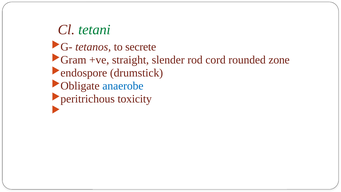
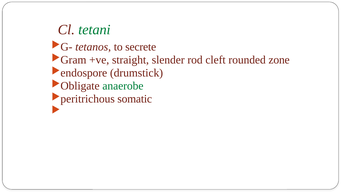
cord: cord -> cleft
anaerobe colour: blue -> green
toxicity: toxicity -> somatic
